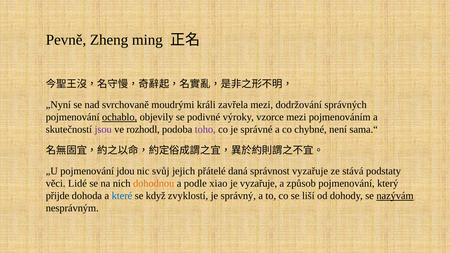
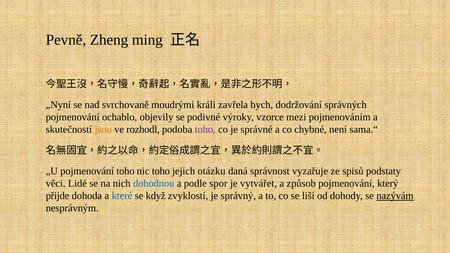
zavřela mezi: mezi -> bych
ochablo underline: present -> none
jsou colour: purple -> orange
pojmenování jdou: jdou -> toho
nic svůj: svůj -> toho
přátelé: přátelé -> otázku
stává: stává -> spisů
dohodnou colour: orange -> blue
xiao: xiao -> spor
je vyzařuje: vyzařuje -> vytvářet
